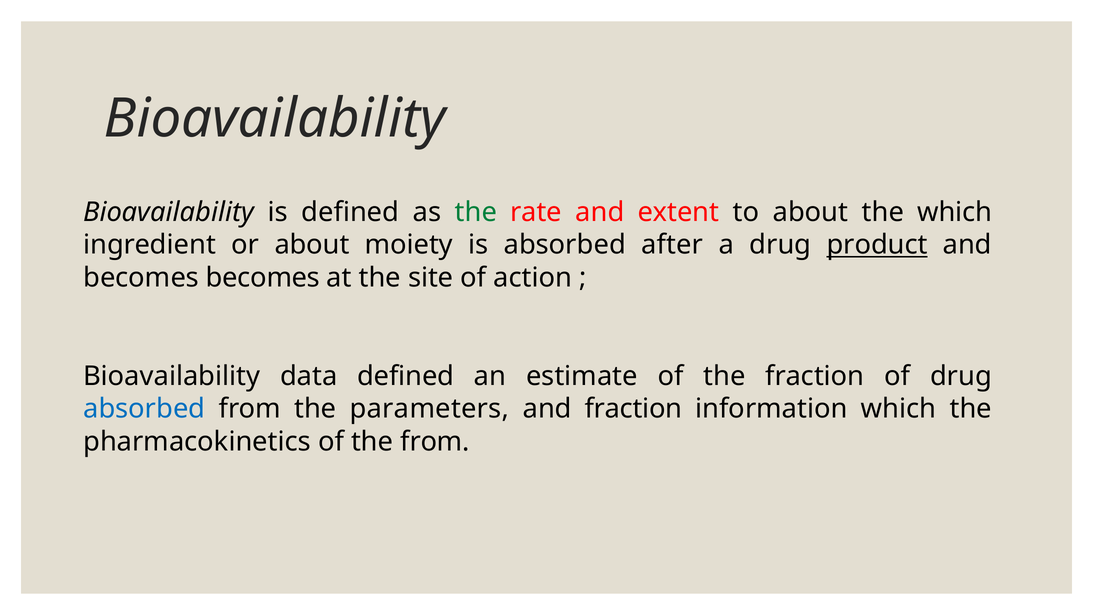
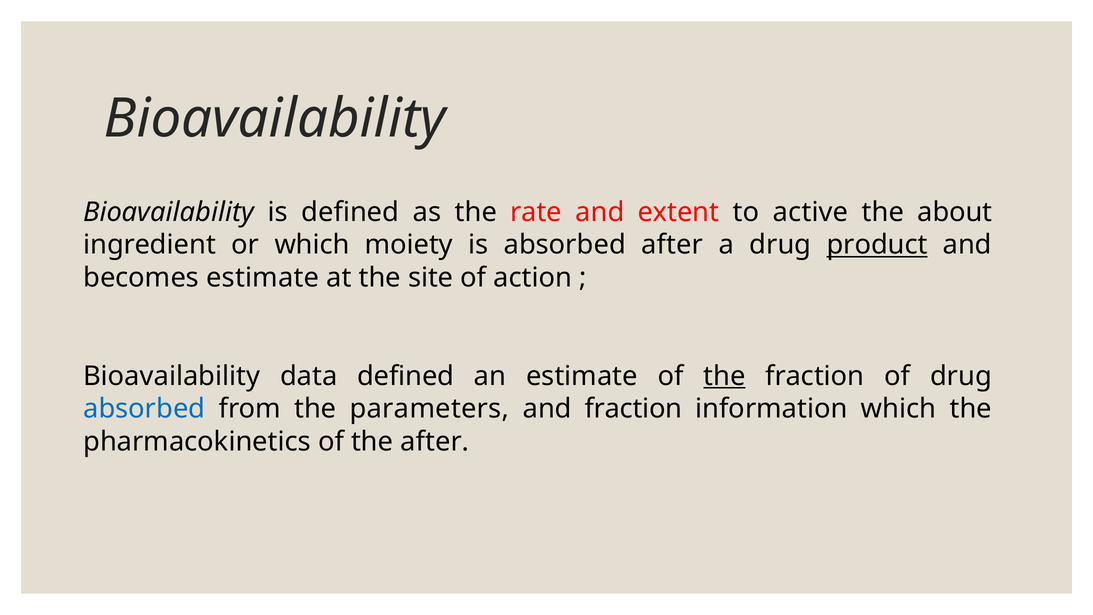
the at (476, 212) colour: green -> black
to about: about -> active
the which: which -> about
or about: about -> which
becomes becomes: becomes -> estimate
the at (724, 376) underline: none -> present
the from: from -> after
